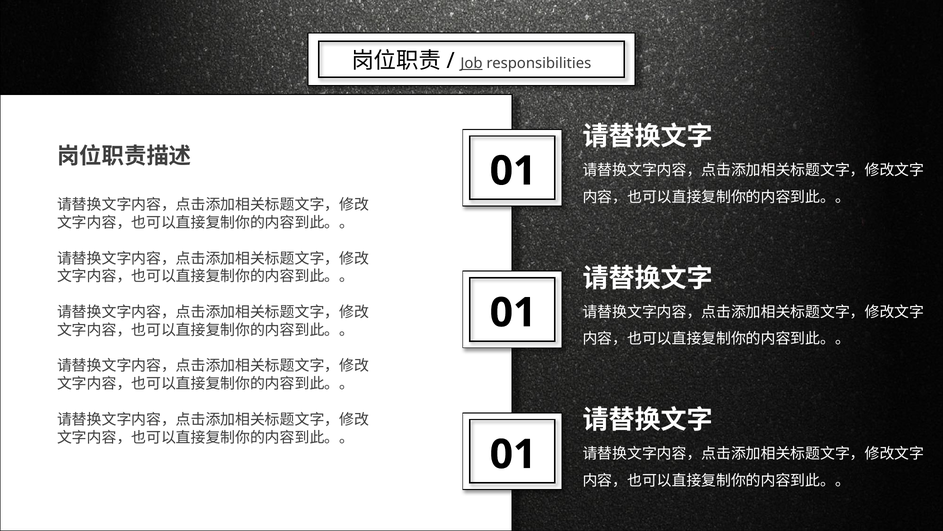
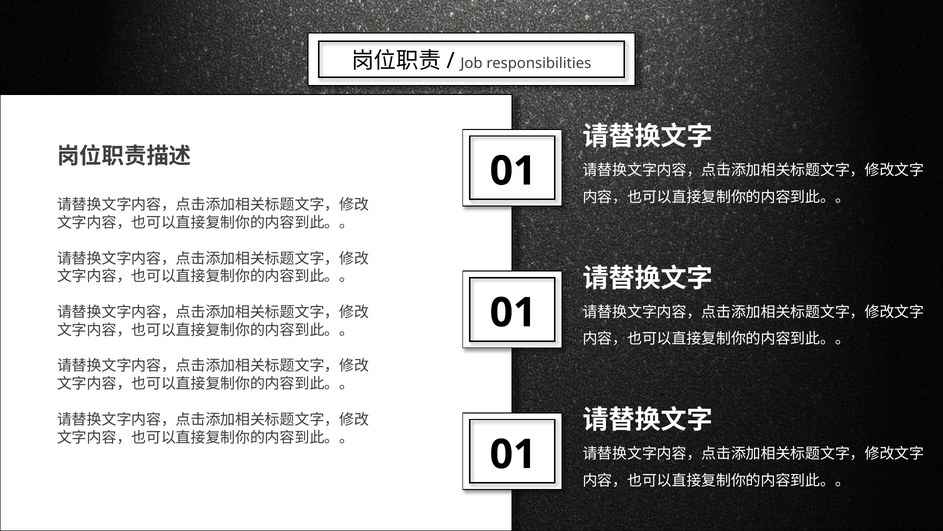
Job underline: present -> none
